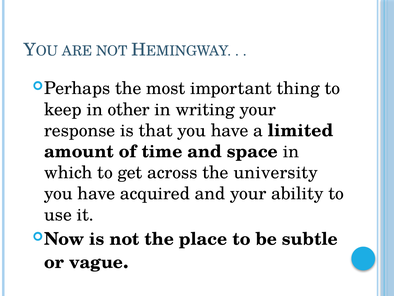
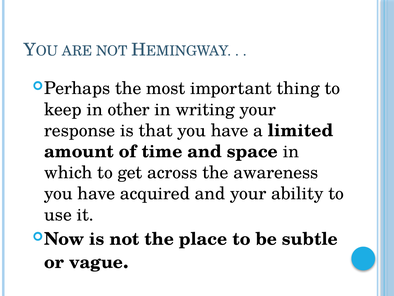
university: university -> awareness
